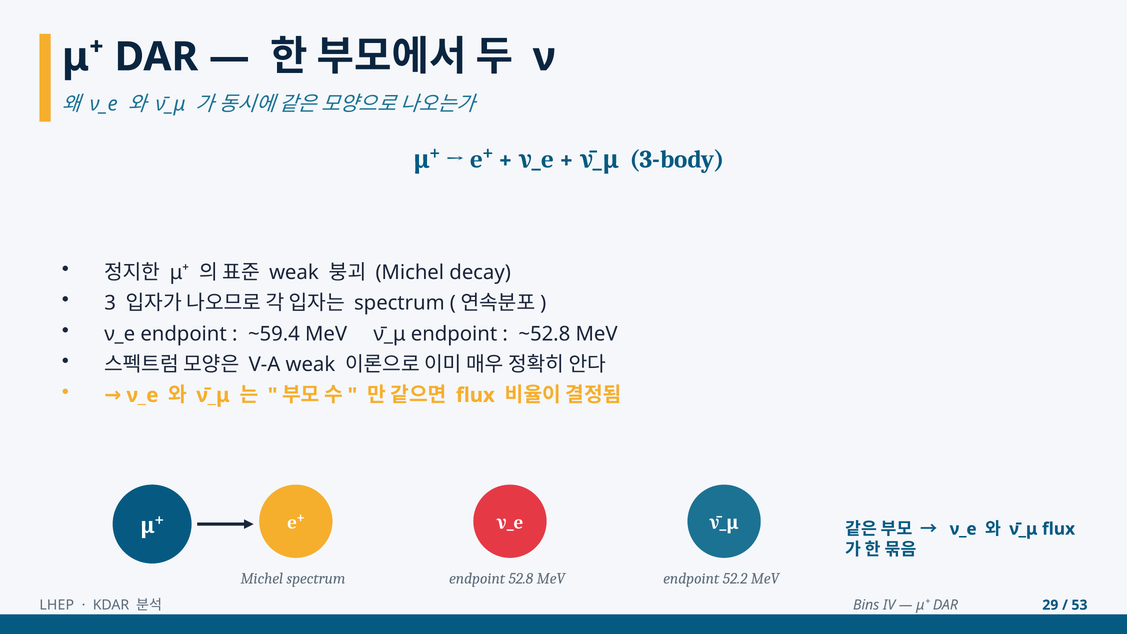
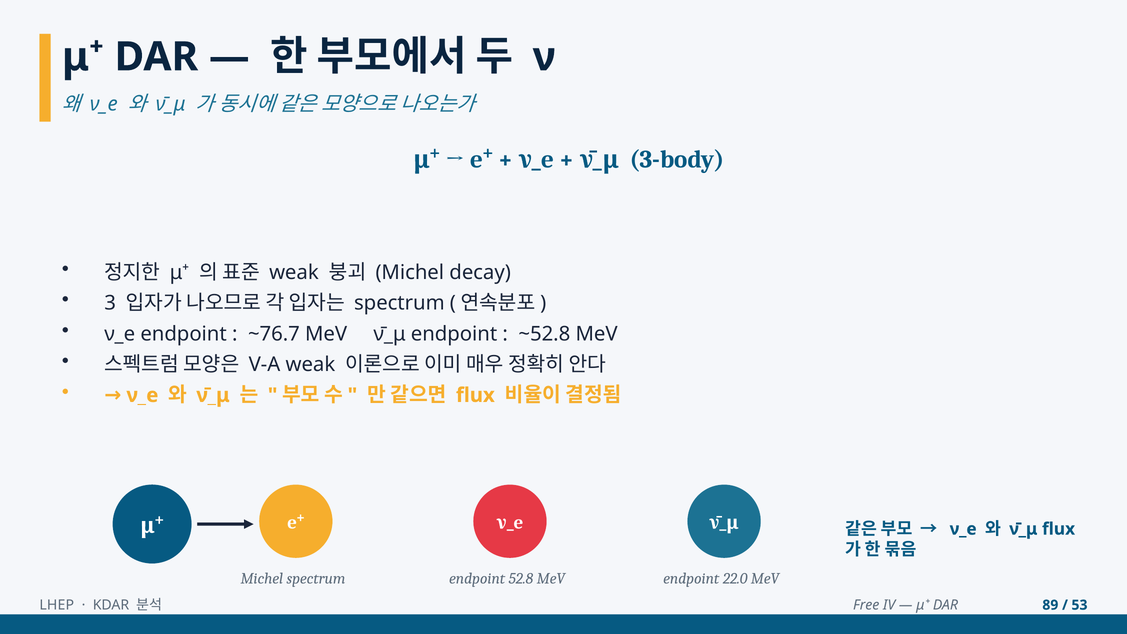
~59.4: ~59.4 -> ~76.7
52.2: 52.2 -> 22.0
Bins: Bins -> Free
29: 29 -> 89
